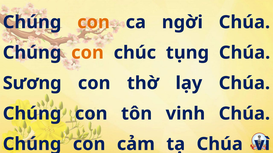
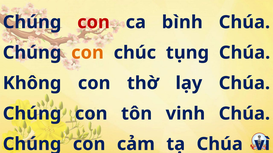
con at (94, 22) colour: orange -> red
ngời: ngời -> bình
Sương: Sương -> Không
